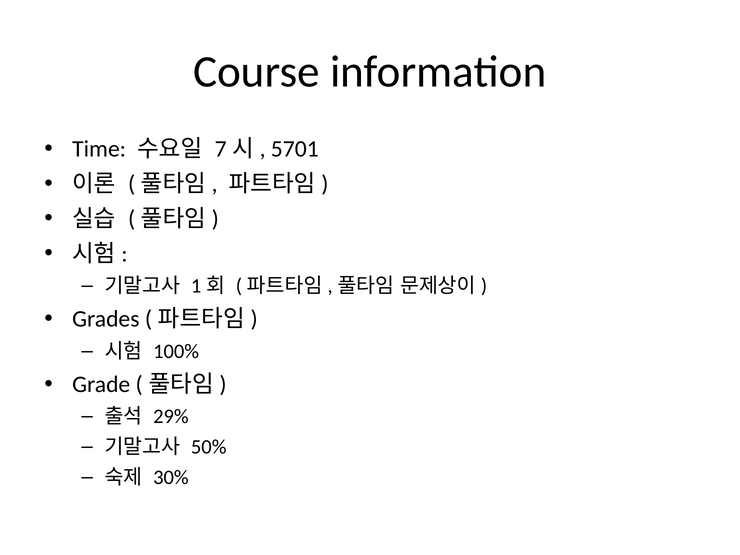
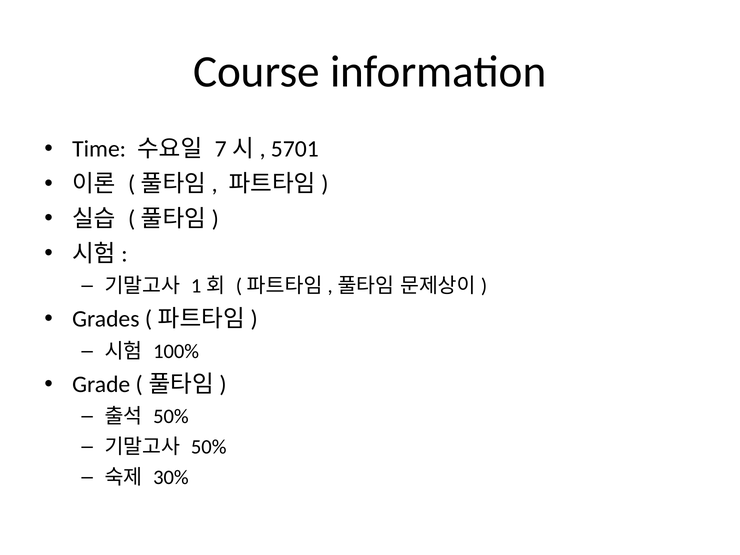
29% at (171, 417): 29% -> 50%
